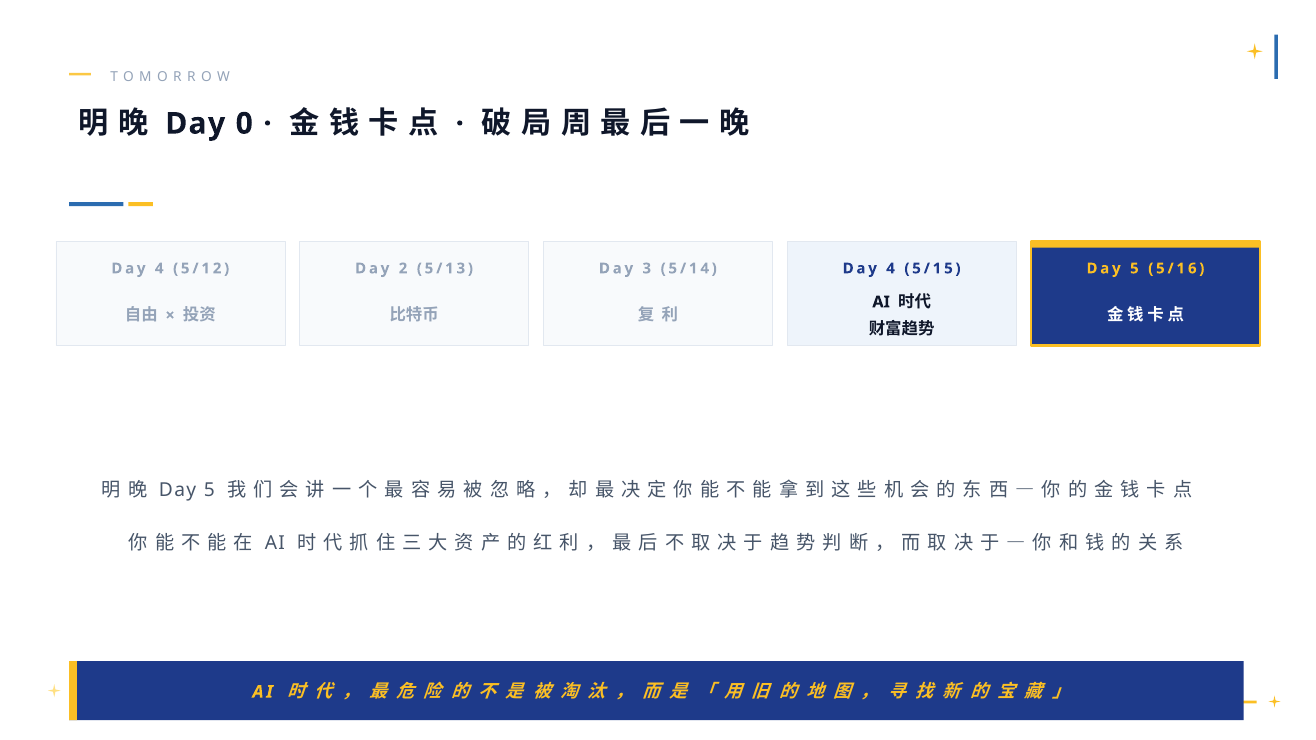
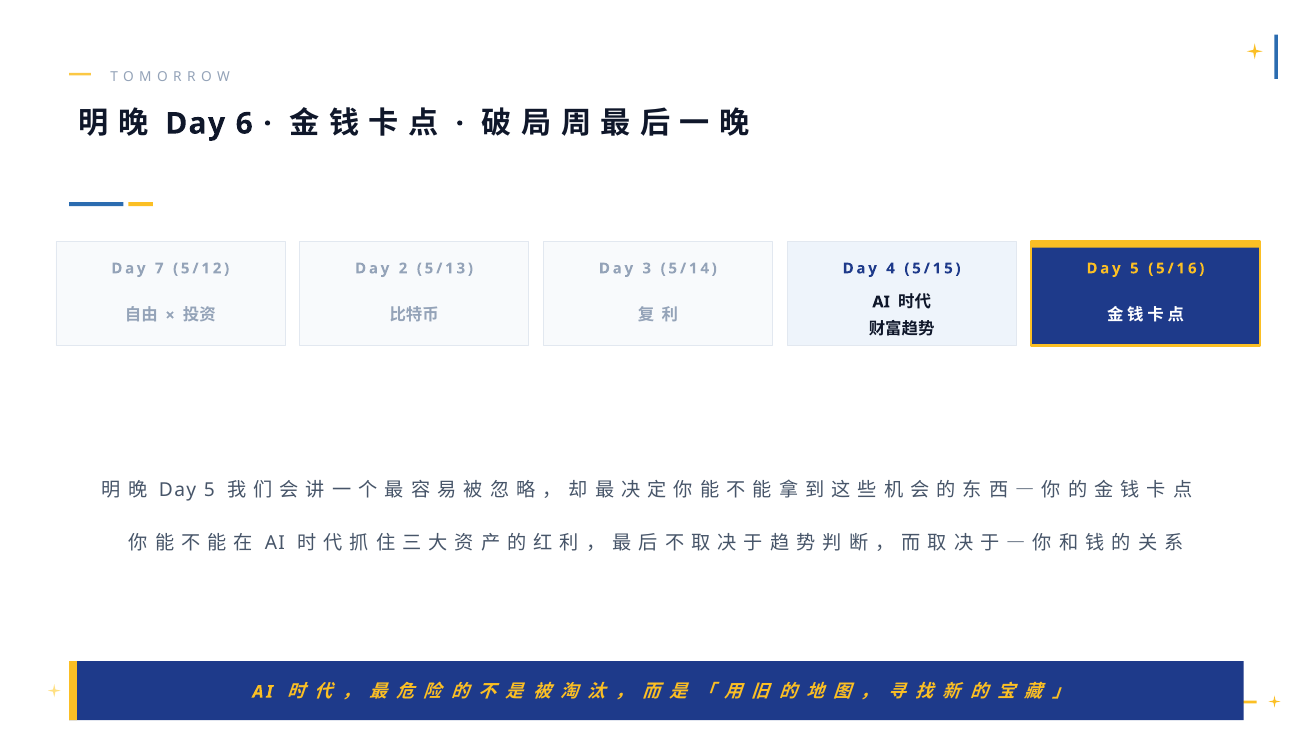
0: 0 -> 6
4 at (159, 269): 4 -> 7
